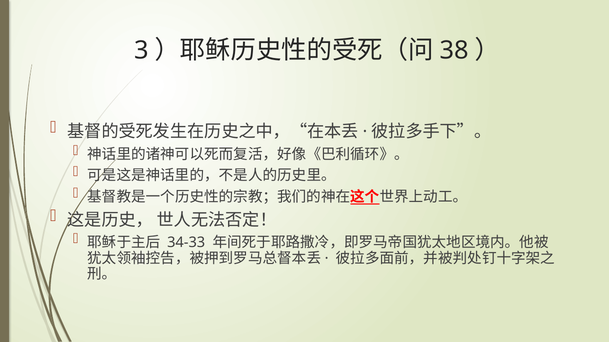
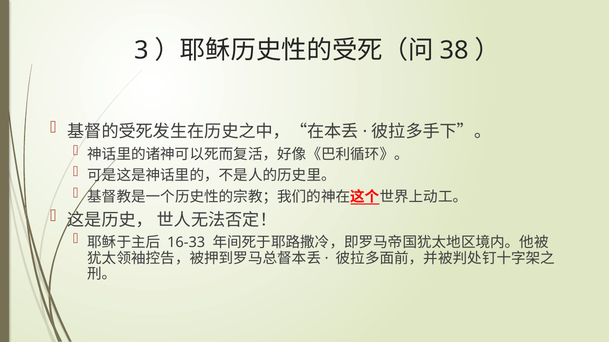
34-33: 34-33 -> 16-33
